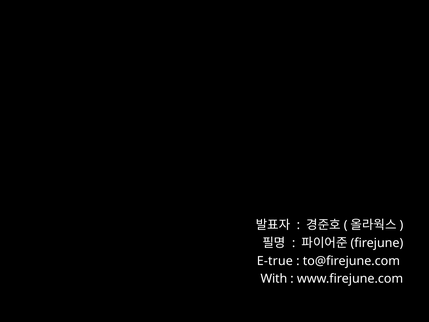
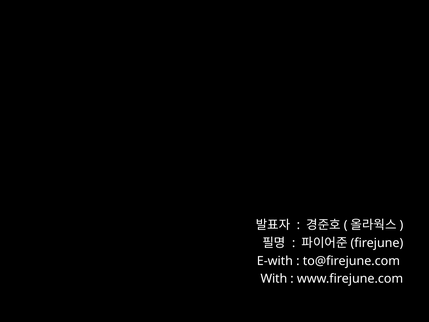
E-true: E-true -> E-with
